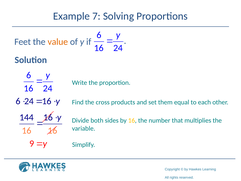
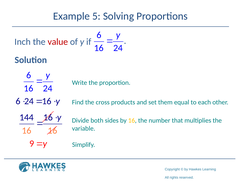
7: 7 -> 5
Feet: Feet -> Inch
value colour: orange -> red
